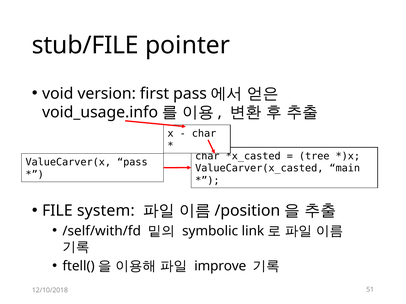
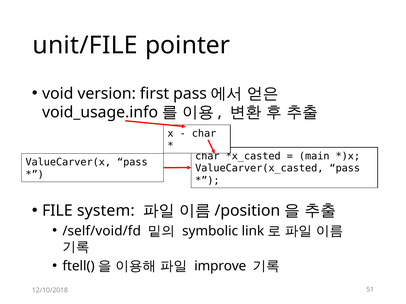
stub/FILE: stub/FILE -> unit/FILE
tree: tree -> main
ValueCarver(x_casted main: main -> pass
/self/with/fd: /self/with/fd -> /self/void/fd
